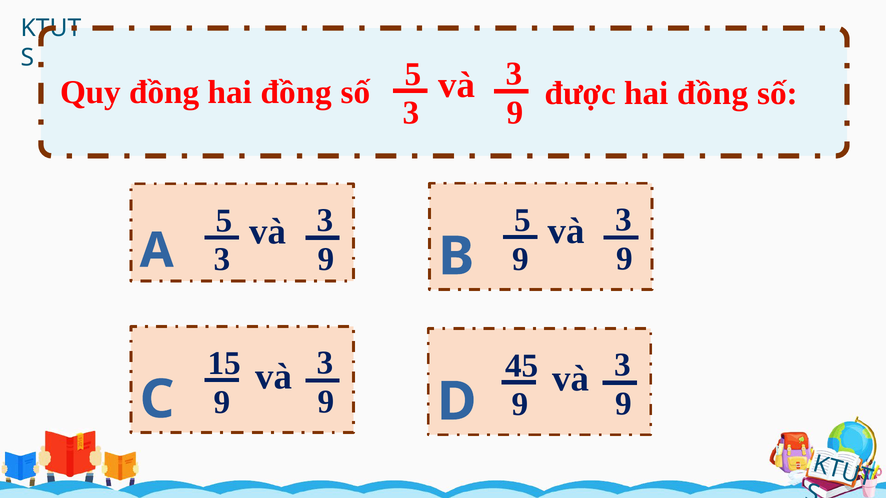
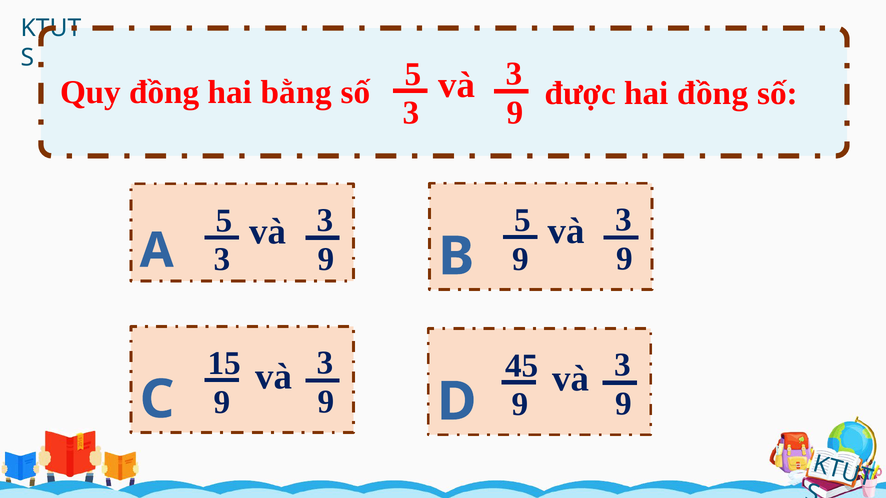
đồng hai đồng: đồng -> bằng
